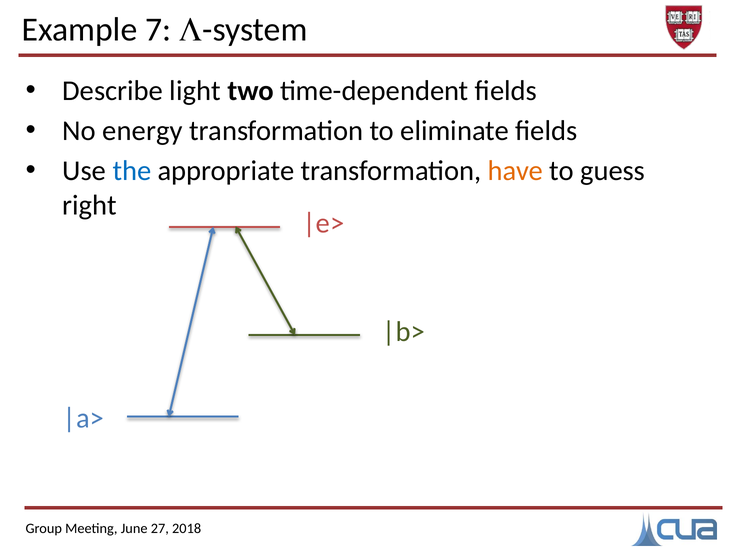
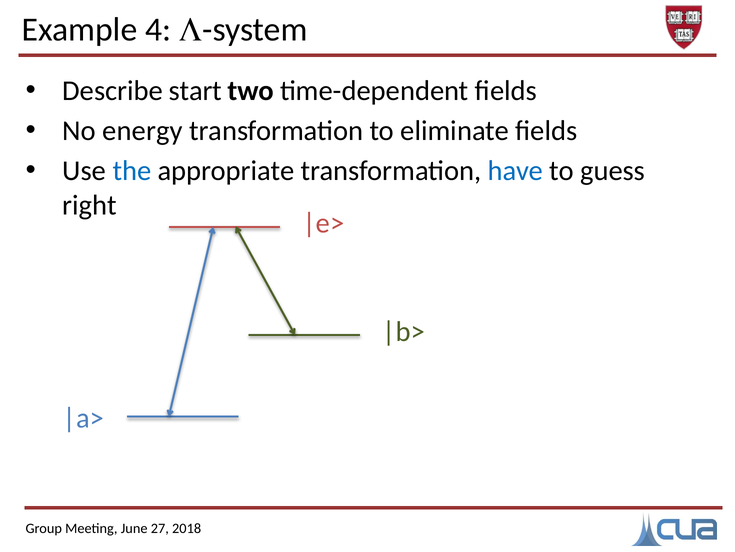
7: 7 -> 4
light: light -> start
have colour: orange -> blue
